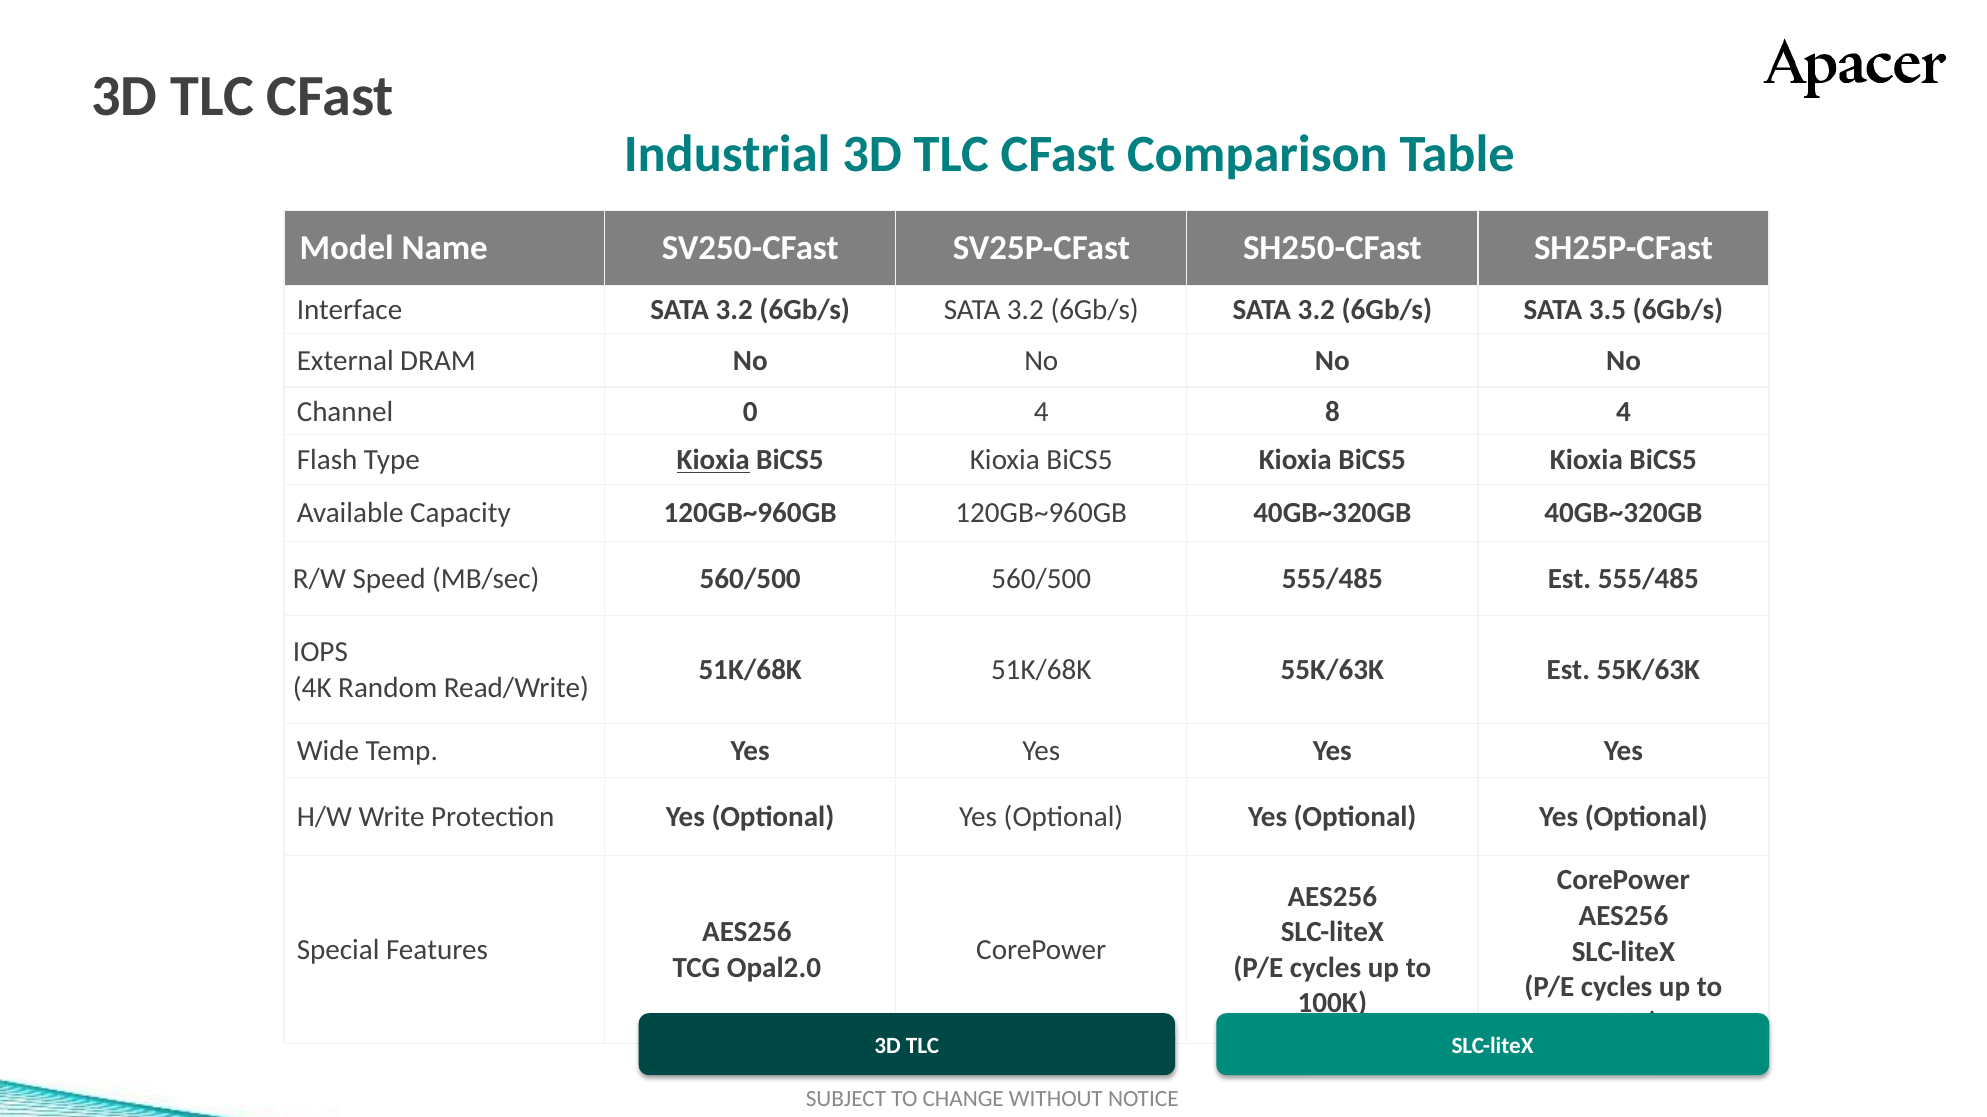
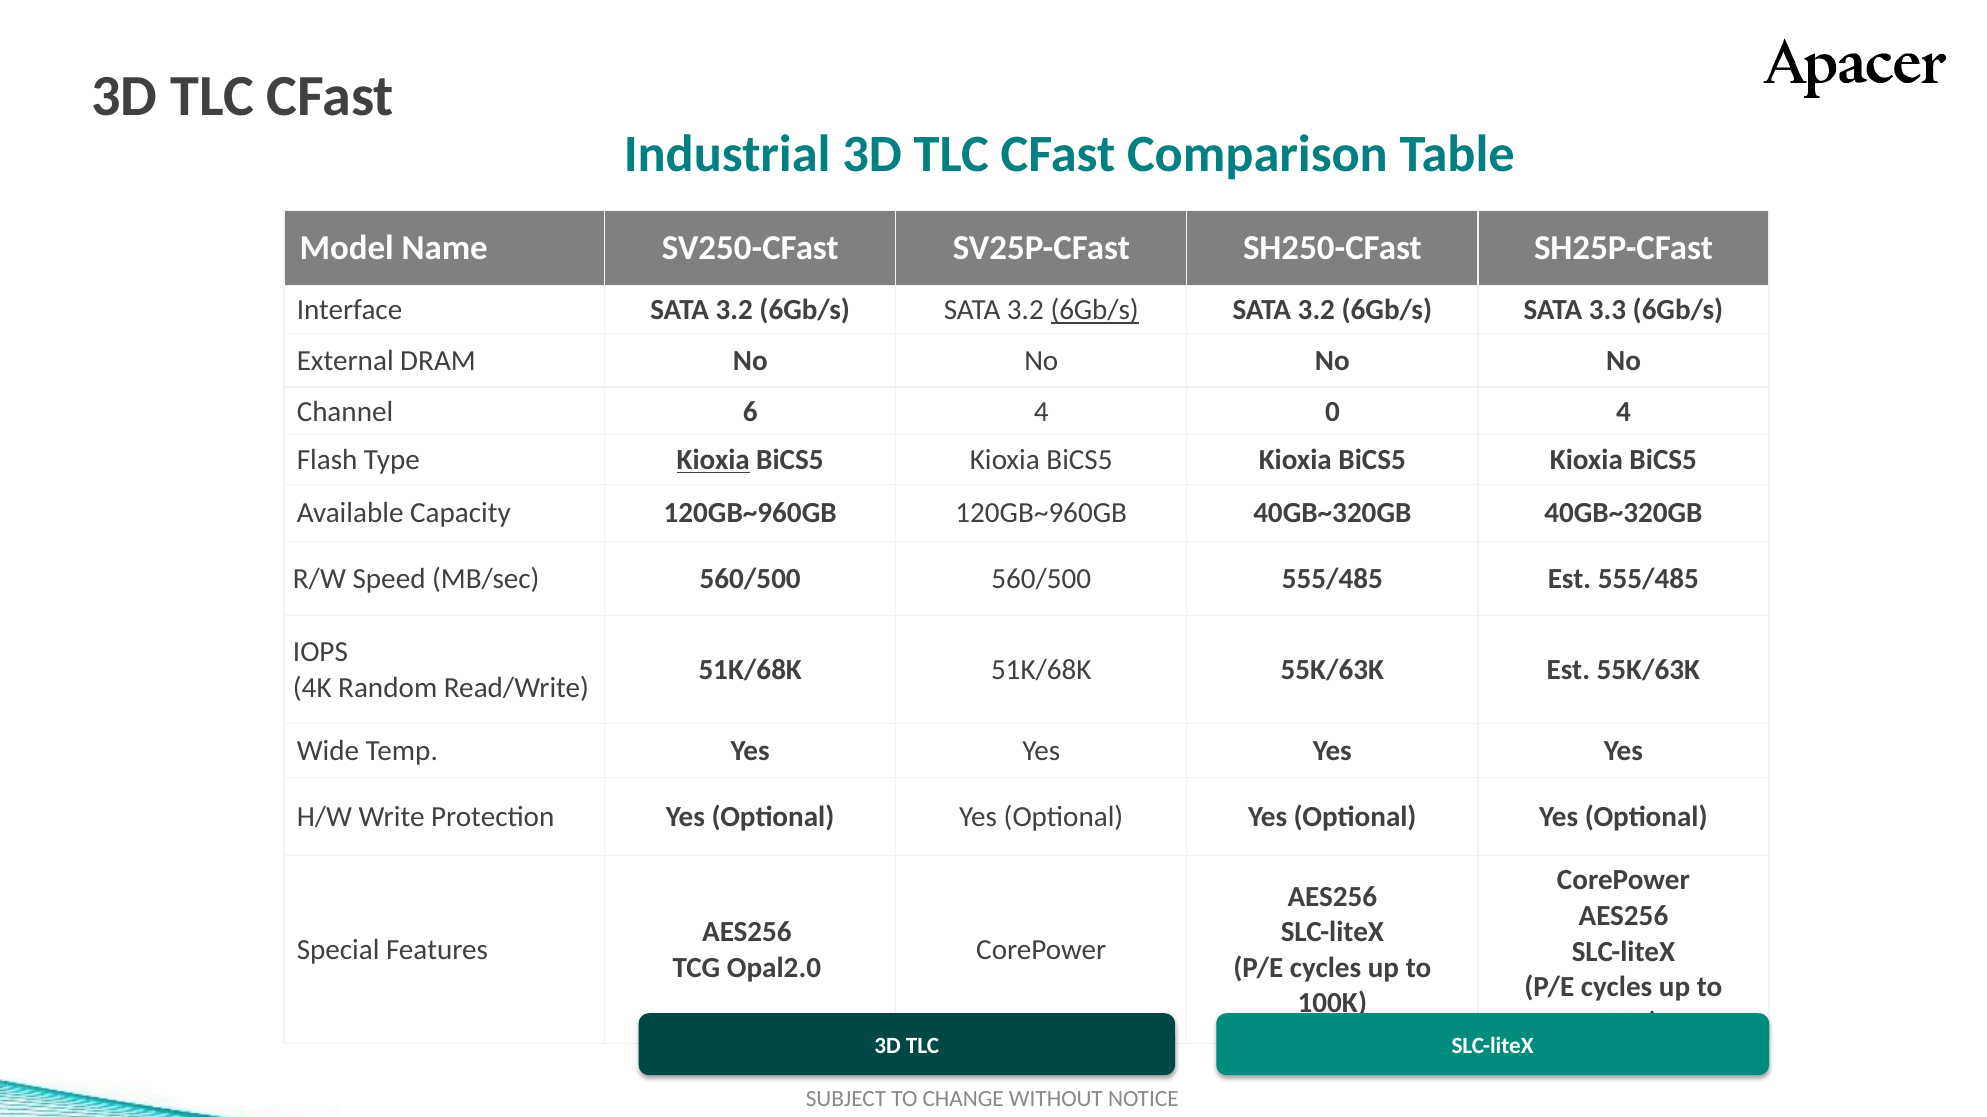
6Gb/s at (1095, 310) underline: none -> present
3.5: 3.5 -> 3.3
0: 0 -> 6
8: 8 -> 0
